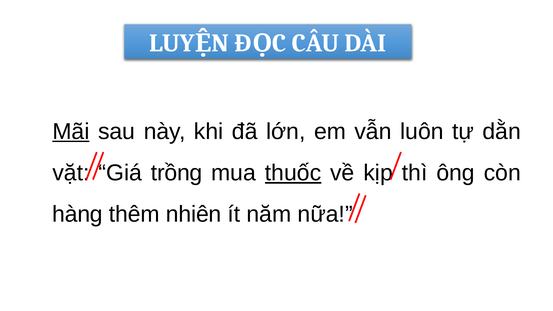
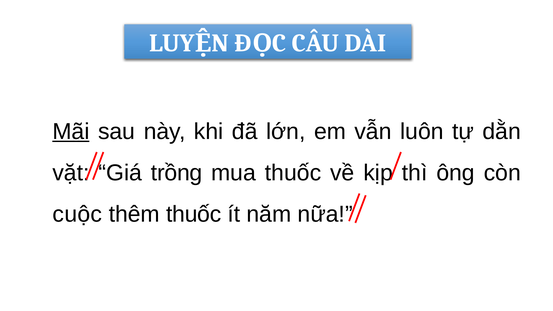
thuốc at (293, 173) underline: present -> none
hàng: hàng -> cuộc
thêm nhiên: nhiên -> thuốc
